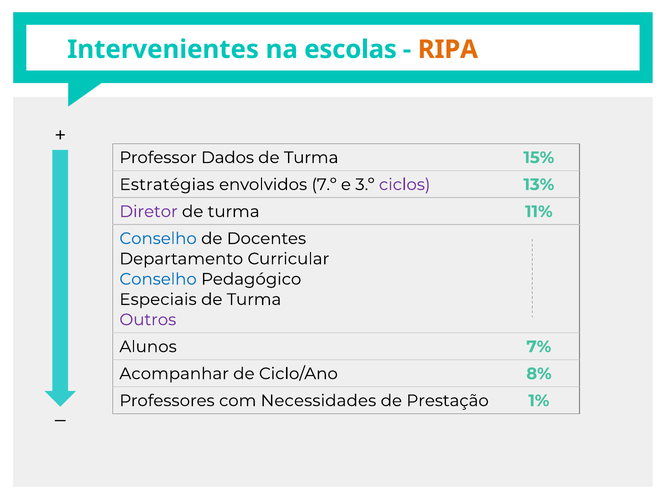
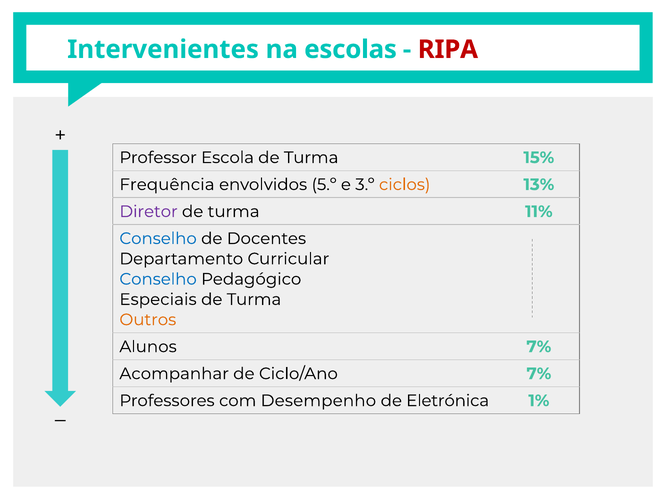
RIPA colour: orange -> red
Dados: Dados -> Escola
Estratégias: Estratégias -> Frequência
7.º: 7.º -> 5.º
ciclos colour: purple -> orange
Outros colour: purple -> orange
Ciclo/Ano 8%: 8% -> 7%
Necessidades: Necessidades -> Desempenho
Prestação: Prestação -> Eletrónica
